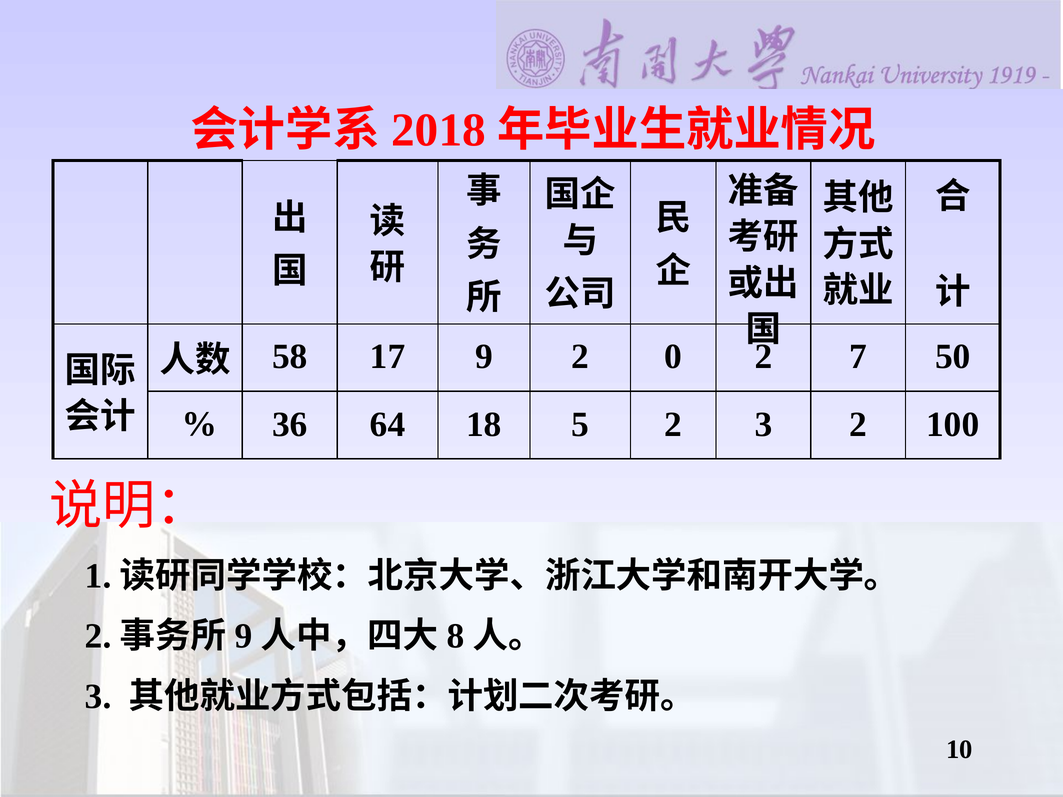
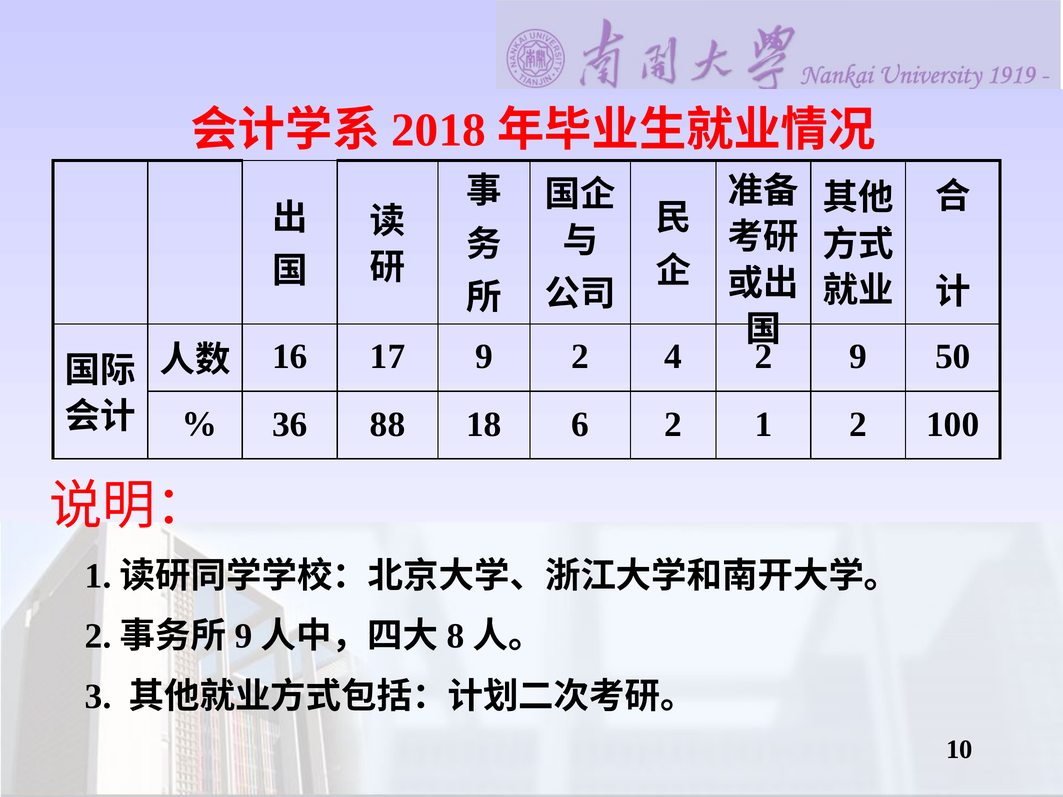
58: 58 -> 16
0: 0 -> 4
2 7: 7 -> 9
64: 64 -> 88
5: 5 -> 6
2 3: 3 -> 1
